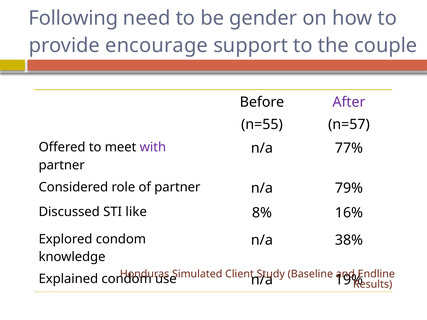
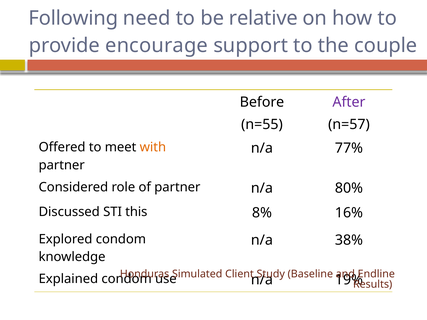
gender: gender -> relative
with colour: purple -> orange
79%: 79% -> 80%
like: like -> this
